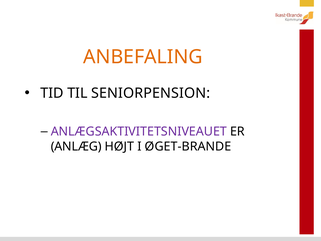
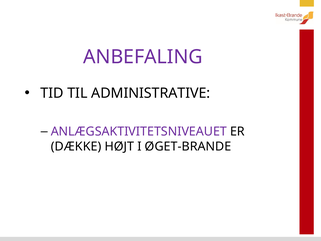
ANBEFALING colour: orange -> purple
SENIORPENSION: SENIORPENSION -> ADMINISTRATIVE
ANLÆG: ANLÆG -> DÆKKE
